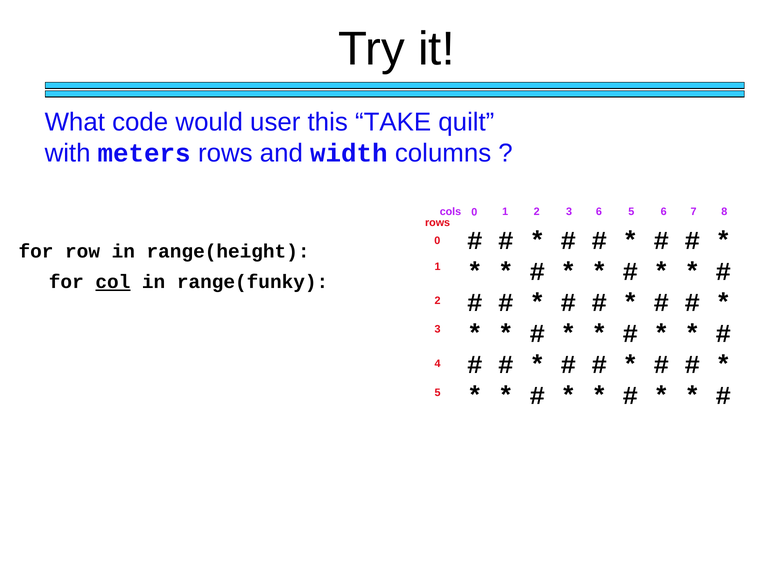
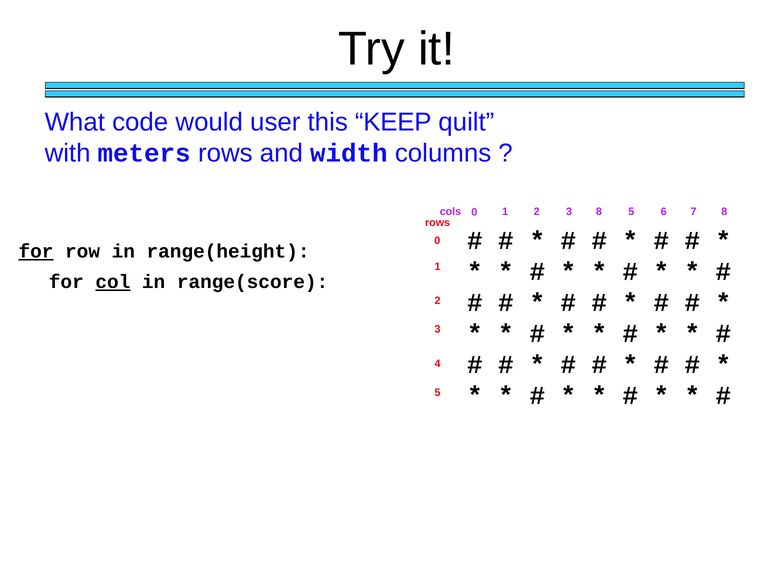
TAKE: TAKE -> KEEP
3 6: 6 -> 8
for at (36, 251) underline: none -> present
range(funky: range(funky -> range(score
